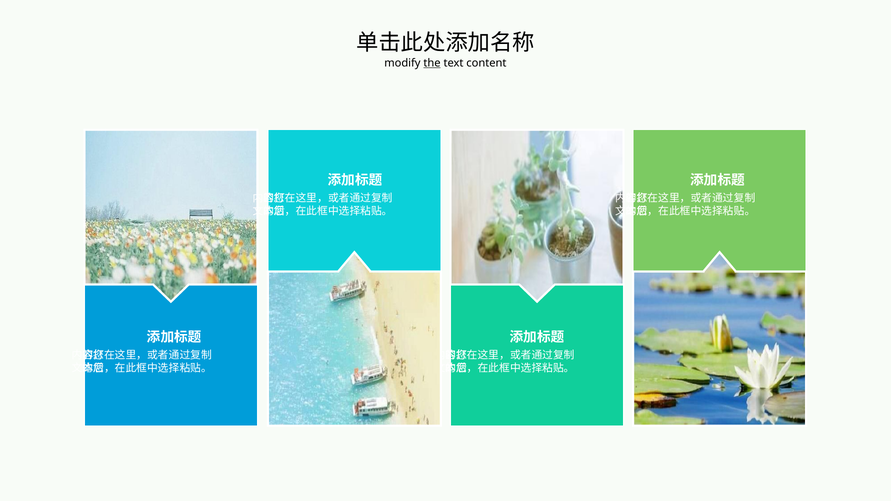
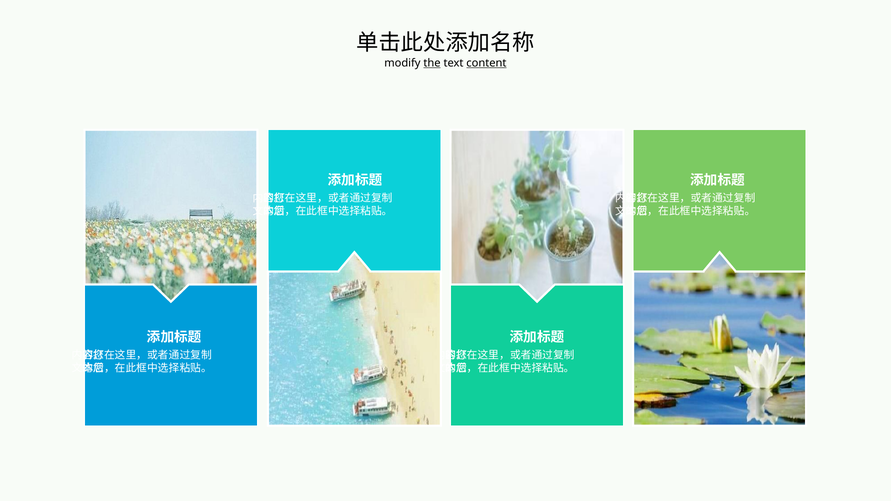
content underline: none -> present
